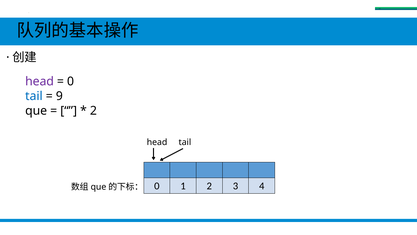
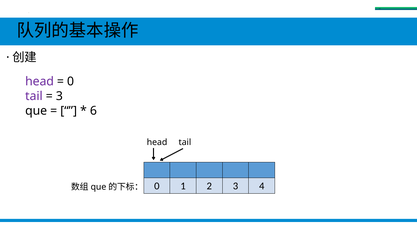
tail at (34, 96) colour: blue -> purple
9 at (59, 96): 9 -> 3
2 at (93, 111): 2 -> 6
